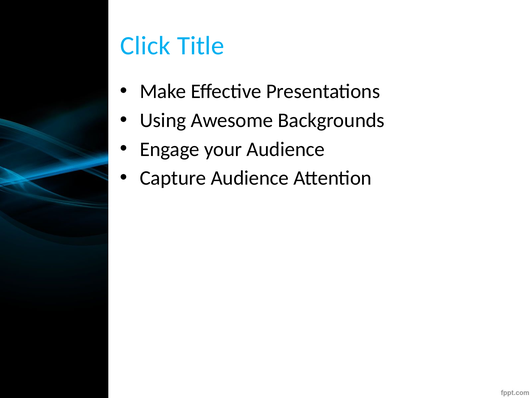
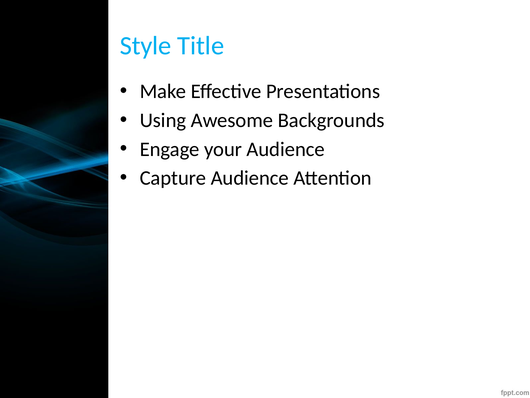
Click: Click -> Style
